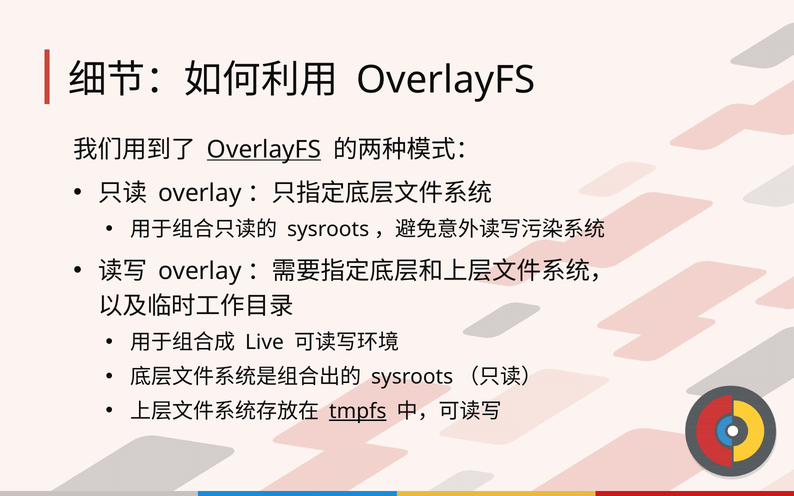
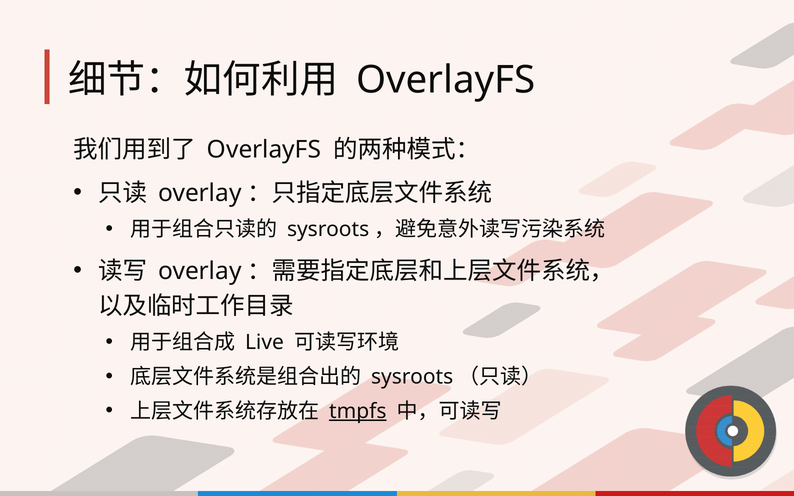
OverlayFS at (264, 150) underline: present -> none
